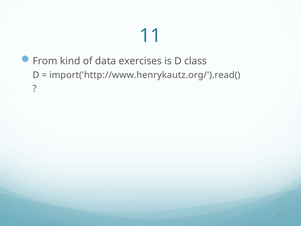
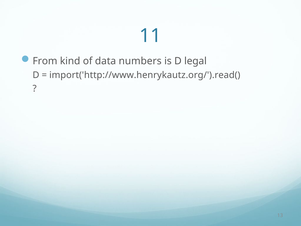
exercises: exercises -> numbers
class: class -> legal
